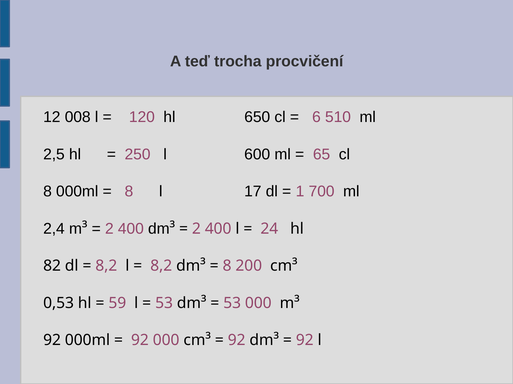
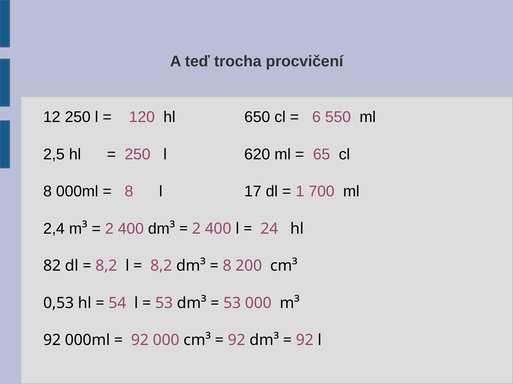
12 008: 008 -> 250
510: 510 -> 550
600: 600 -> 620
59: 59 -> 54
